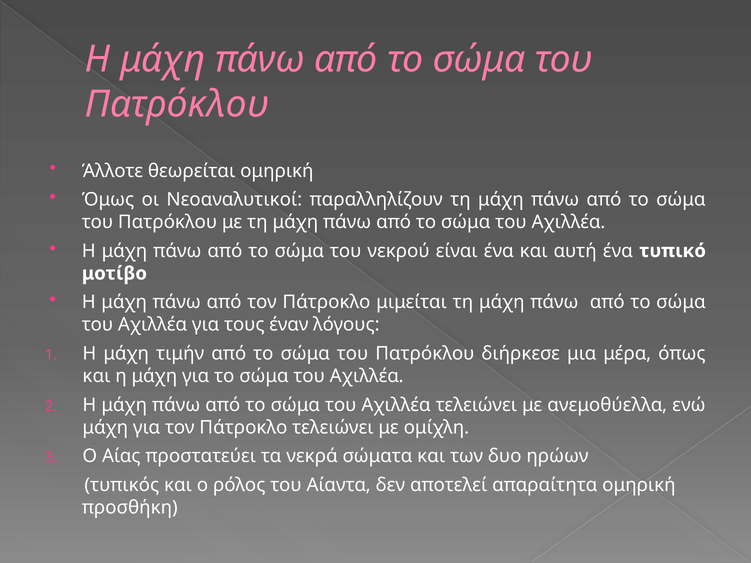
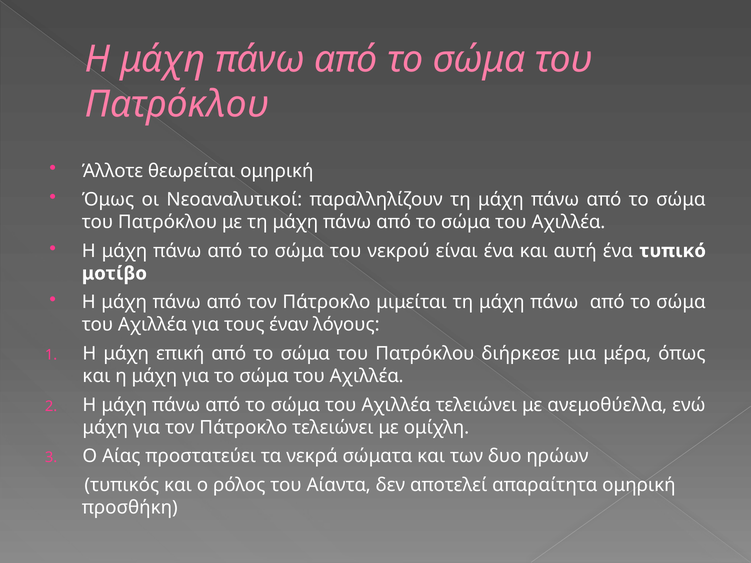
τιμήν: τιμήν -> επική
